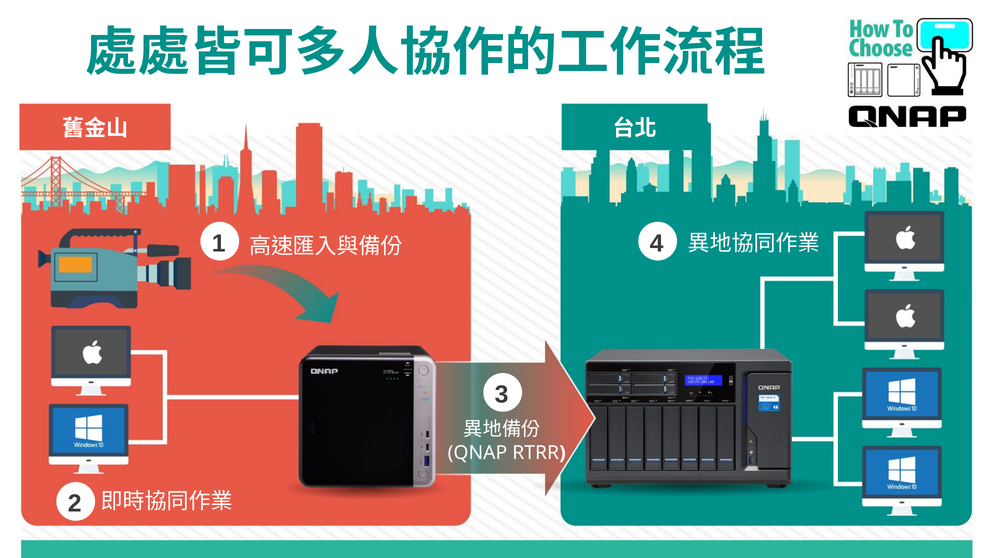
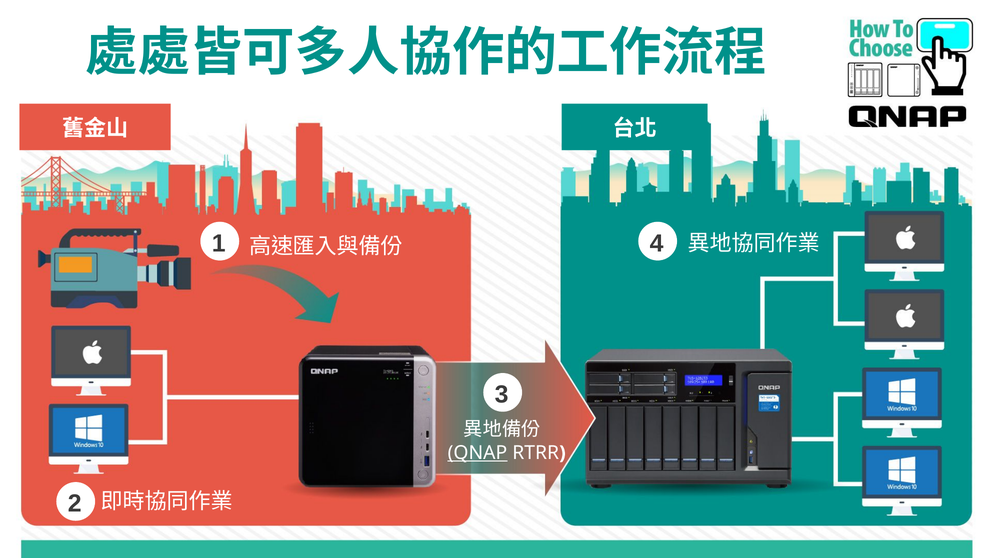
QNAP underline: none -> present
